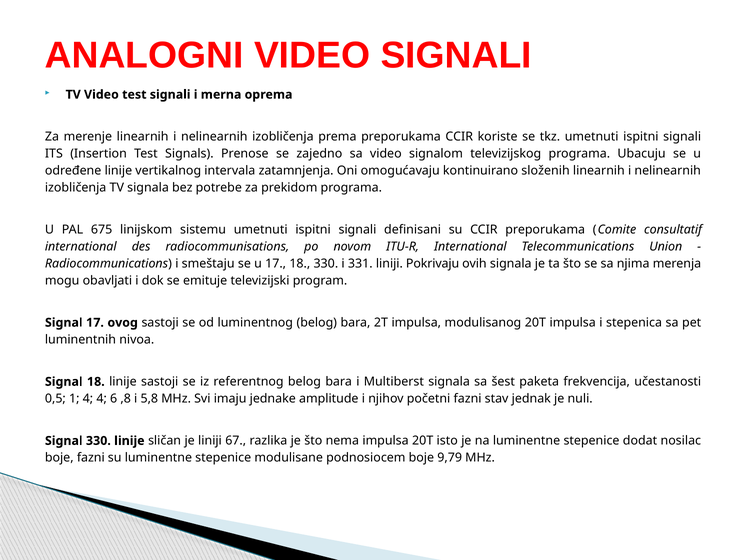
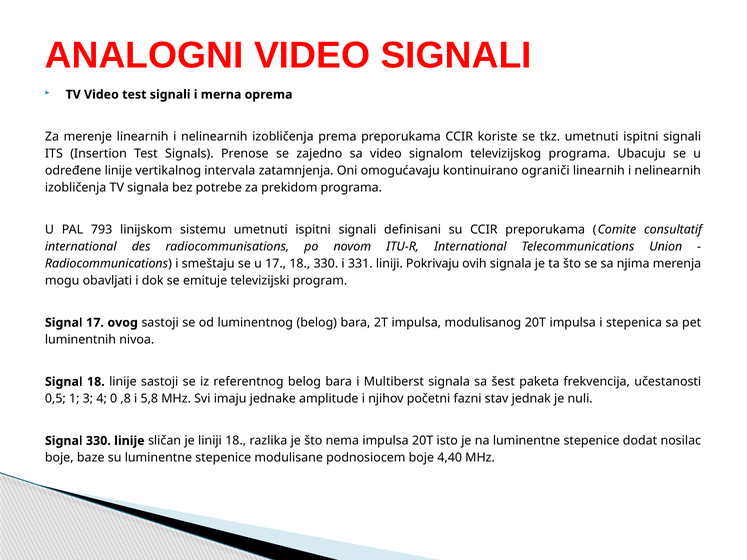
složenih: složenih -> ograniči
675: 675 -> 793
1 4: 4 -> 3
6: 6 -> 0
liniji 67: 67 -> 18
boje fazni: fazni -> baze
9,79: 9,79 -> 4,40
